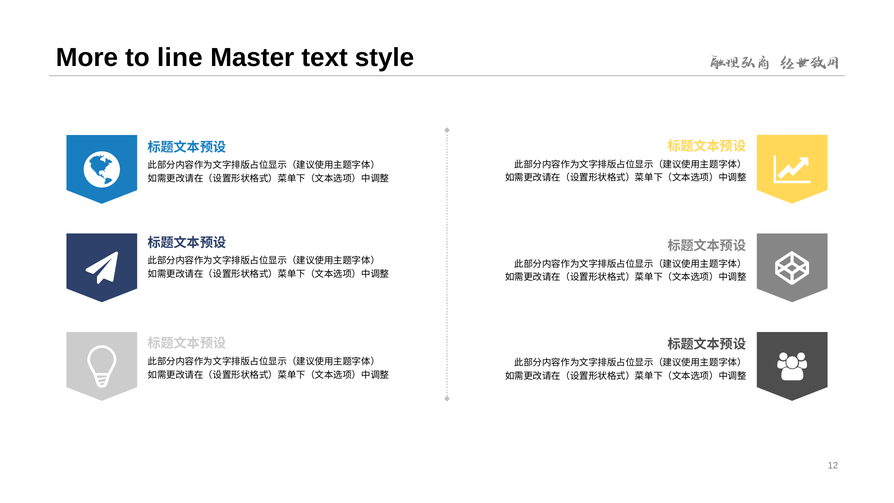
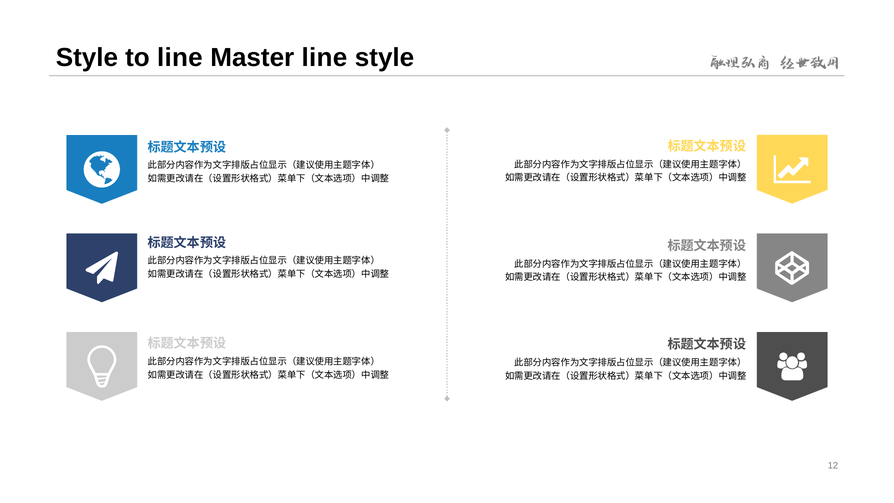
More at (87, 58): More -> Style
Master text: text -> line
